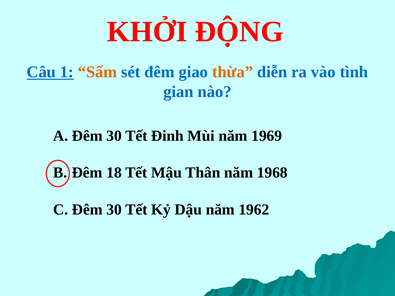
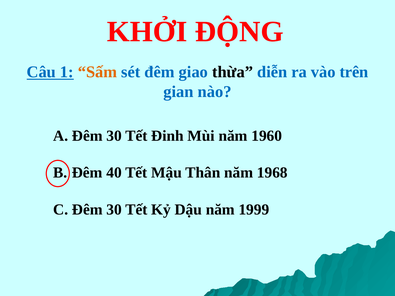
thừa colour: orange -> black
tình: tình -> trên
1969: 1969 -> 1960
18: 18 -> 40
1962: 1962 -> 1999
